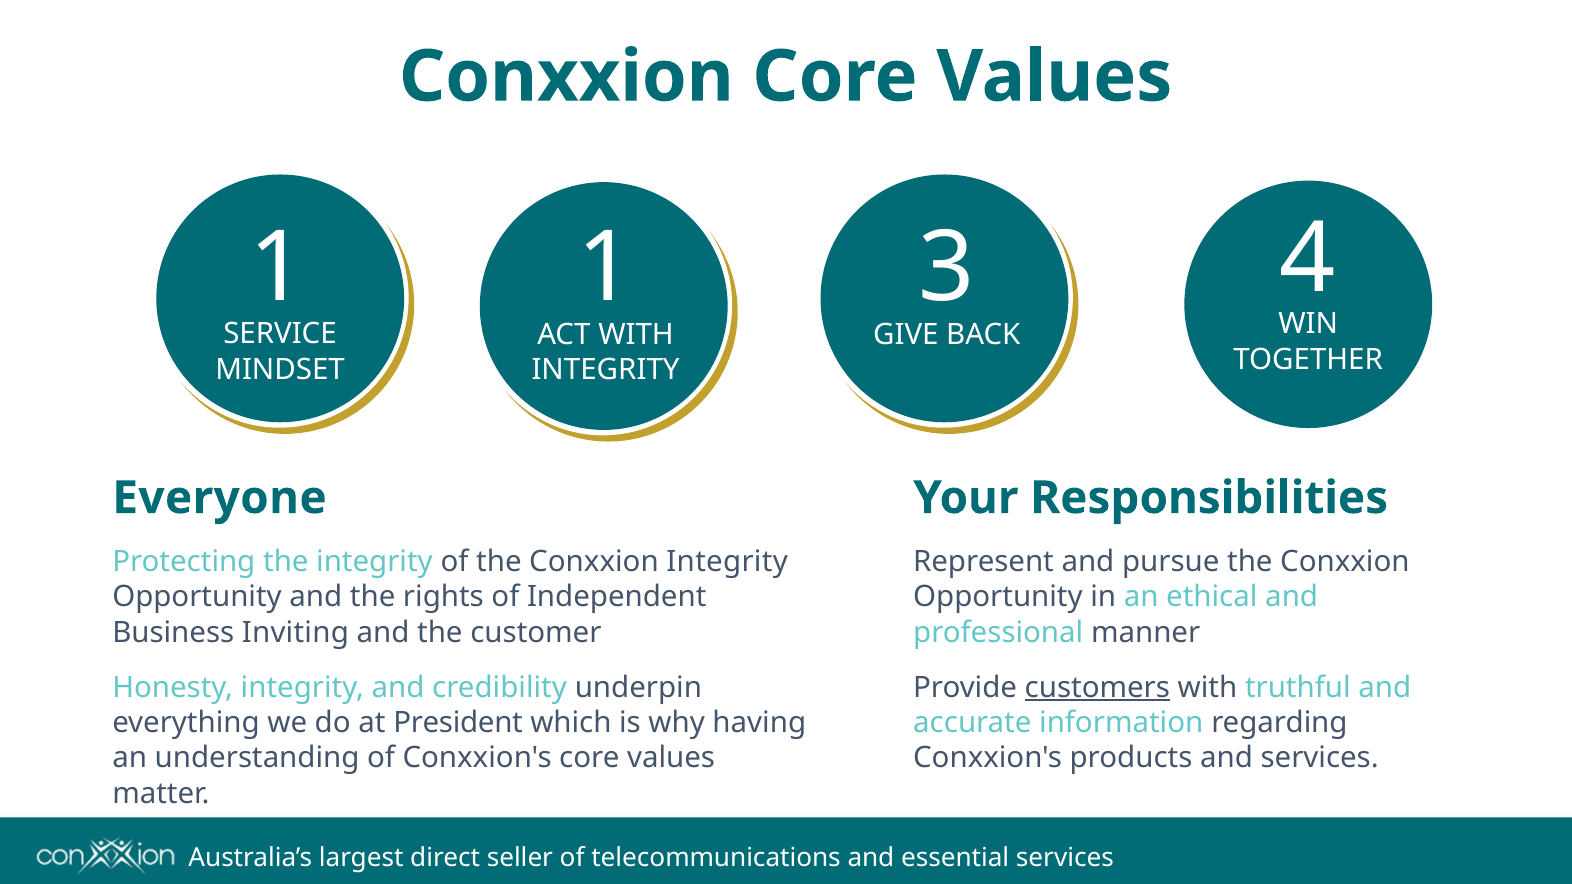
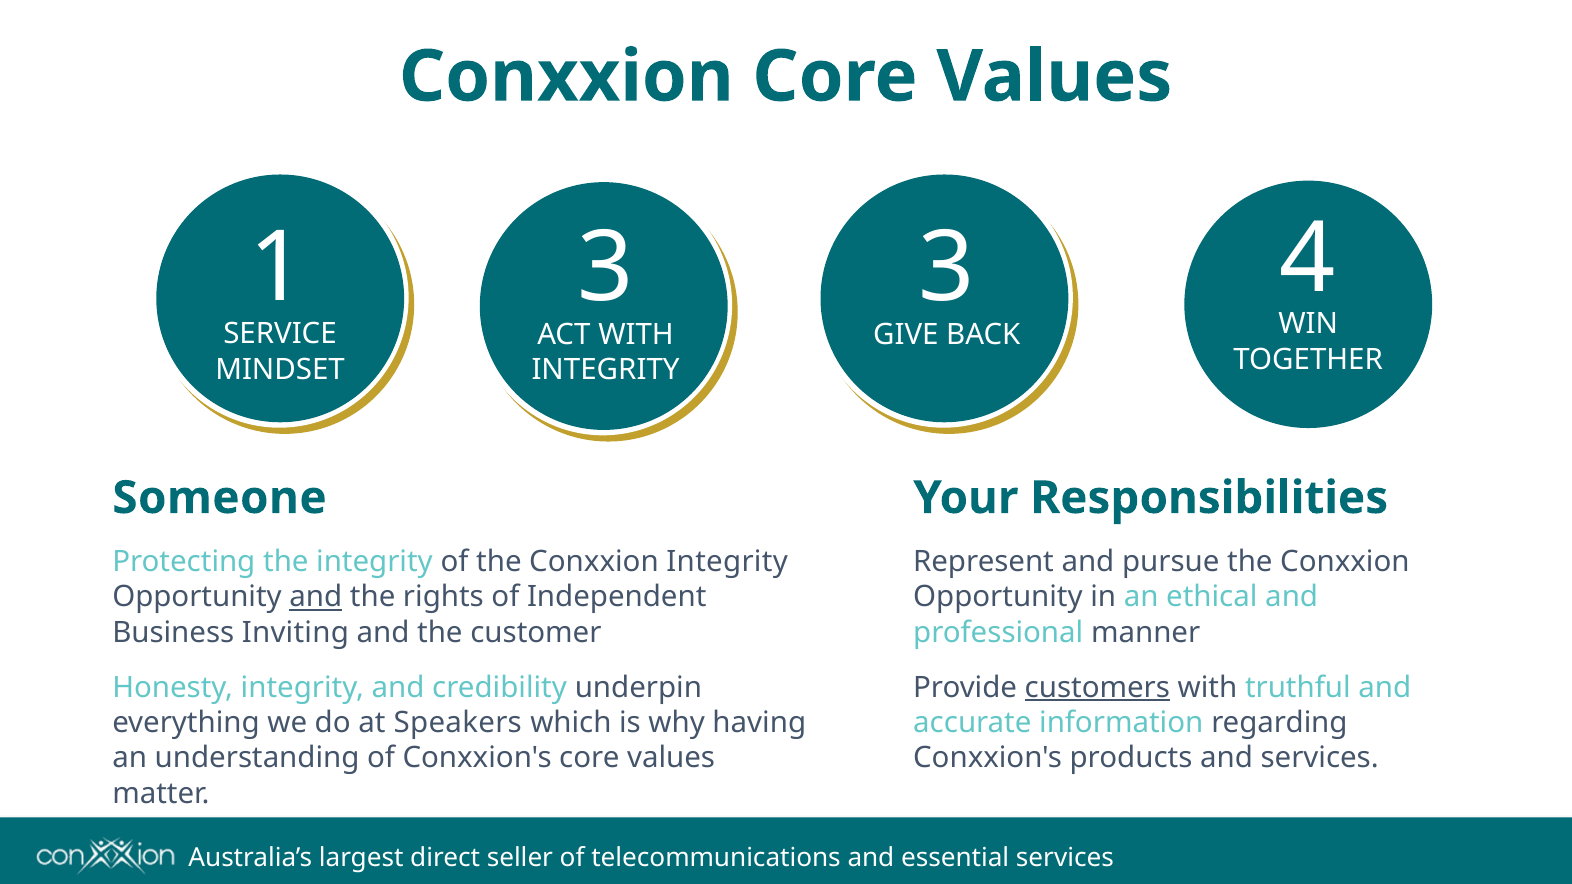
1 1: 1 -> 3
Everyone: Everyone -> Someone
and at (316, 597) underline: none -> present
President: President -> Speakers
